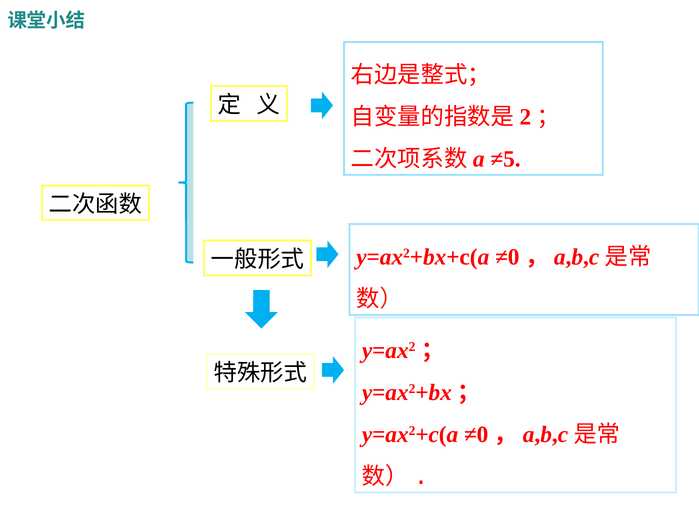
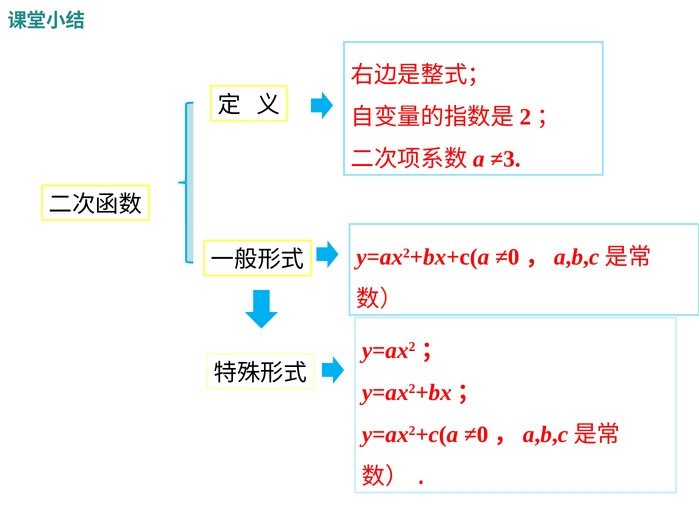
≠5: ≠5 -> ≠3
